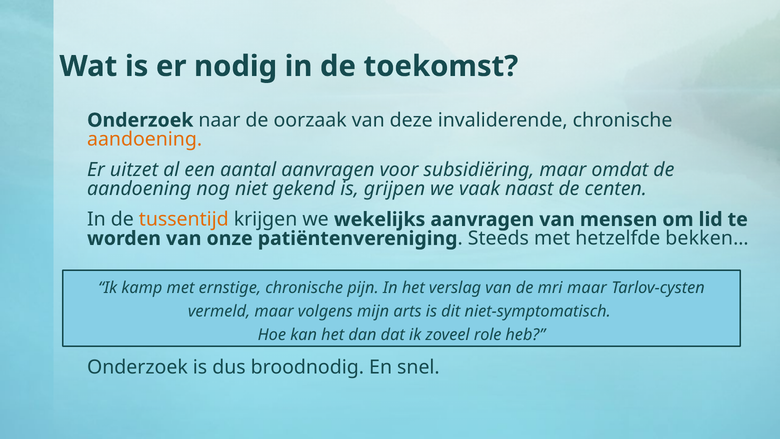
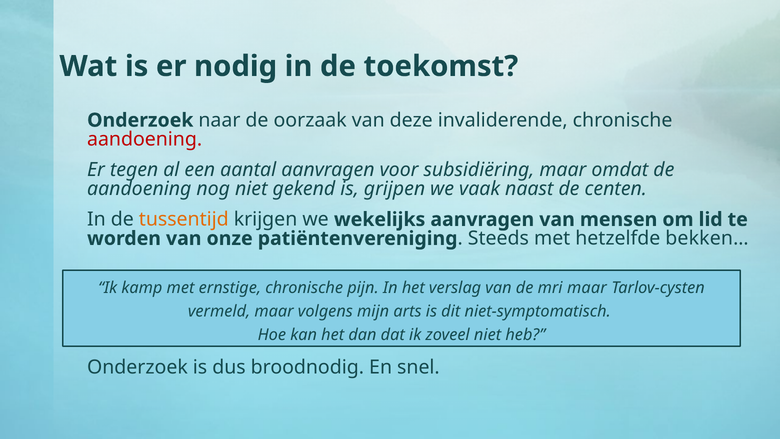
aandoening at (145, 139) colour: orange -> red
uitzet: uitzet -> tegen
zoveel role: role -> niet
